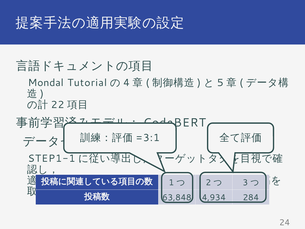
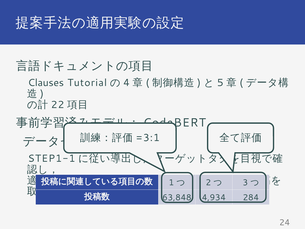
Mondal: Mondal -> Clauses
